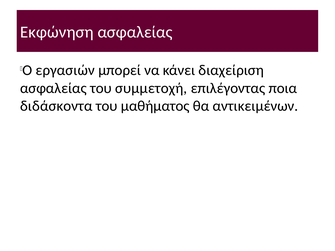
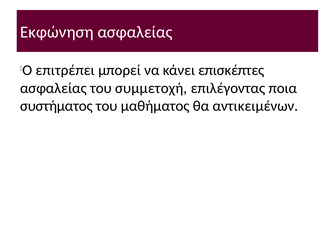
εργασιών: εργασιών -> επιτρέπει
διαχείριση: διαχείριση -> επισκέπτες
διδάσκοντα: διδάσκοντα -> συστήματος
